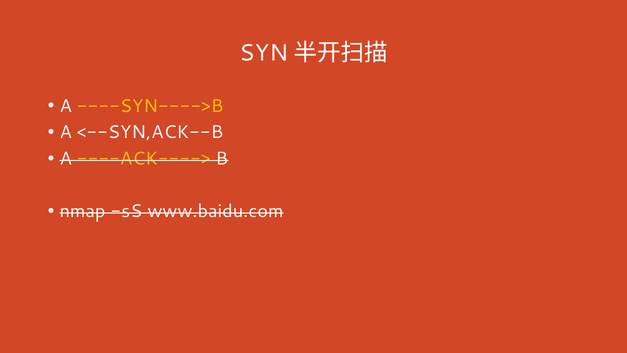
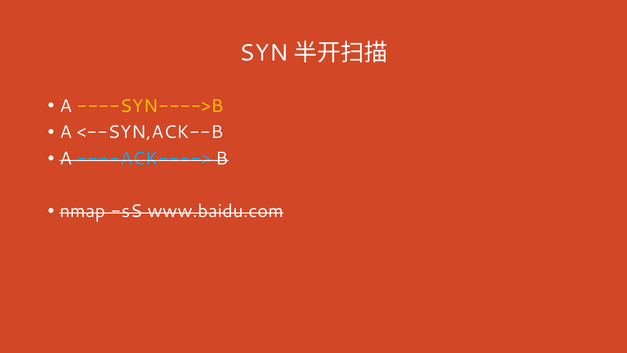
----ACK----> colour: yellow -> light blue
